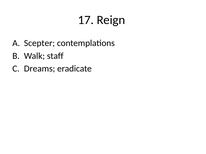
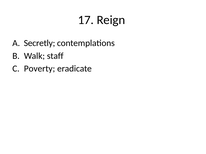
Scepter: Scepter -> Secretly
Dreams: Dreams -> Poverty
